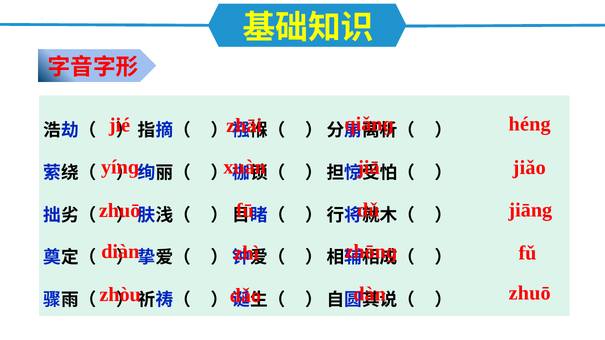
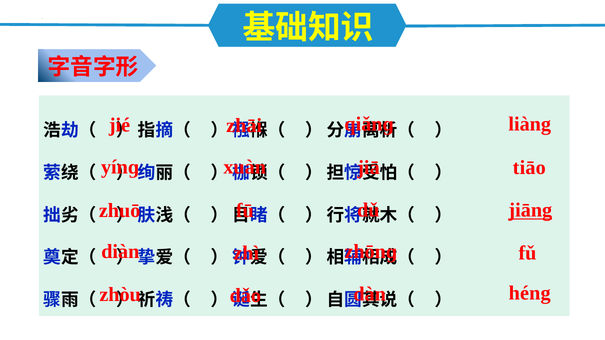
héng: héng -> liàng
jiǎo: jiǎo -> tiāo
jiāng underline: none -> present
zhuō at (530, 293): zhuō -> héng
